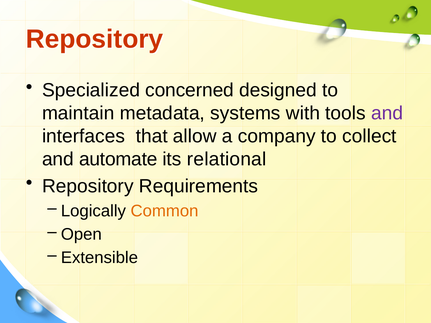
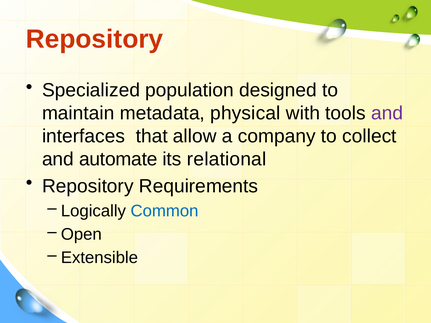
concerned: concerned -> population
systems: systems -> physical
Common colour: orange -> blue
